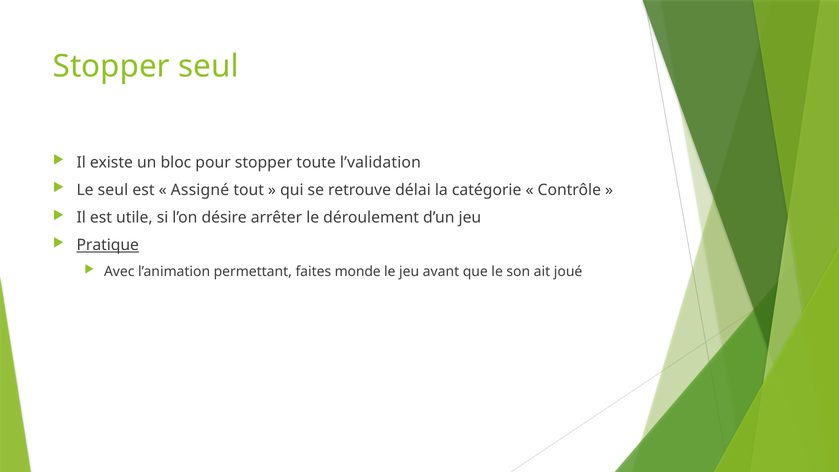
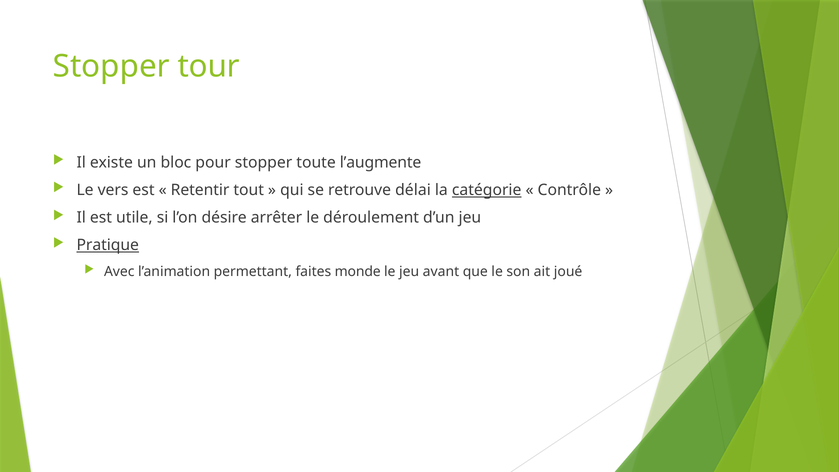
Stopper seul: seul -> tour
l’validation: l’validation -> l’augmente
Le seul: seul -> vers
Assigné: Assigné -> Retentir
catégorie underline: none -> present
